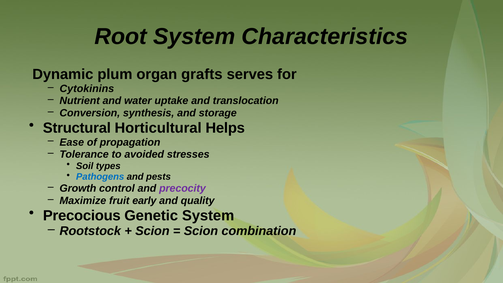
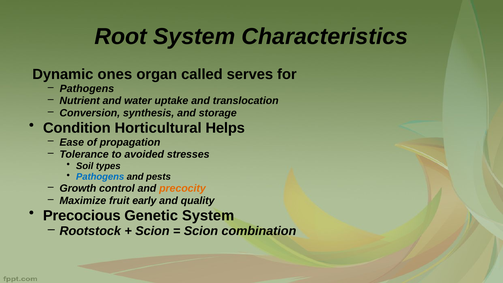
plum: plum -> ones
grafts: grafts -> called
Cytokinins at (87, 89): Cytokinins -> Pathogens
Structural: Structural -> Condition
precocity colour: purple -> orange
